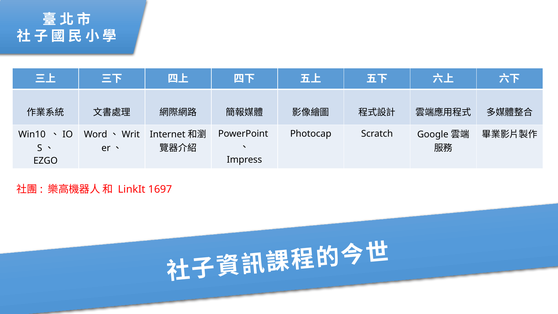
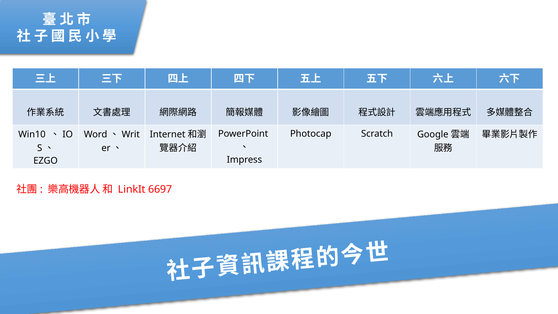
1697: 1697 -> 6697
